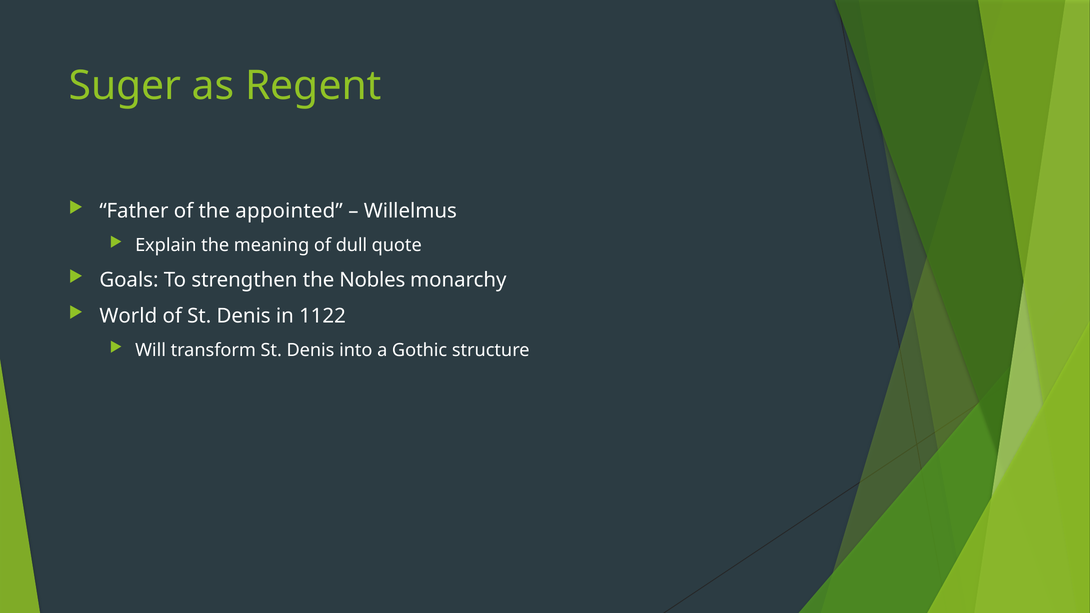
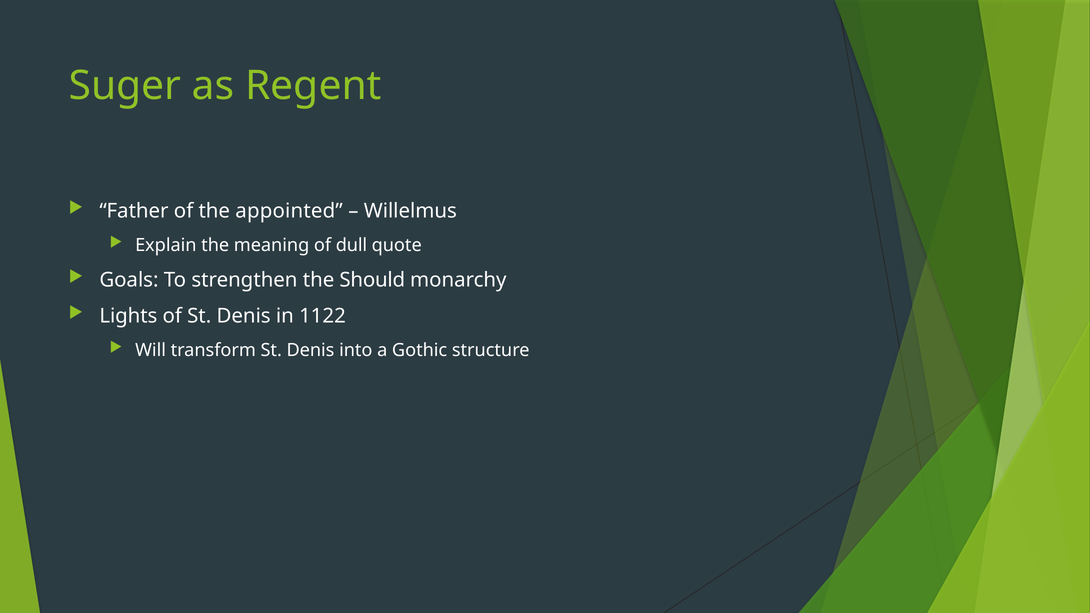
Nobles: Nobles -> Should
World: World -> Lights
